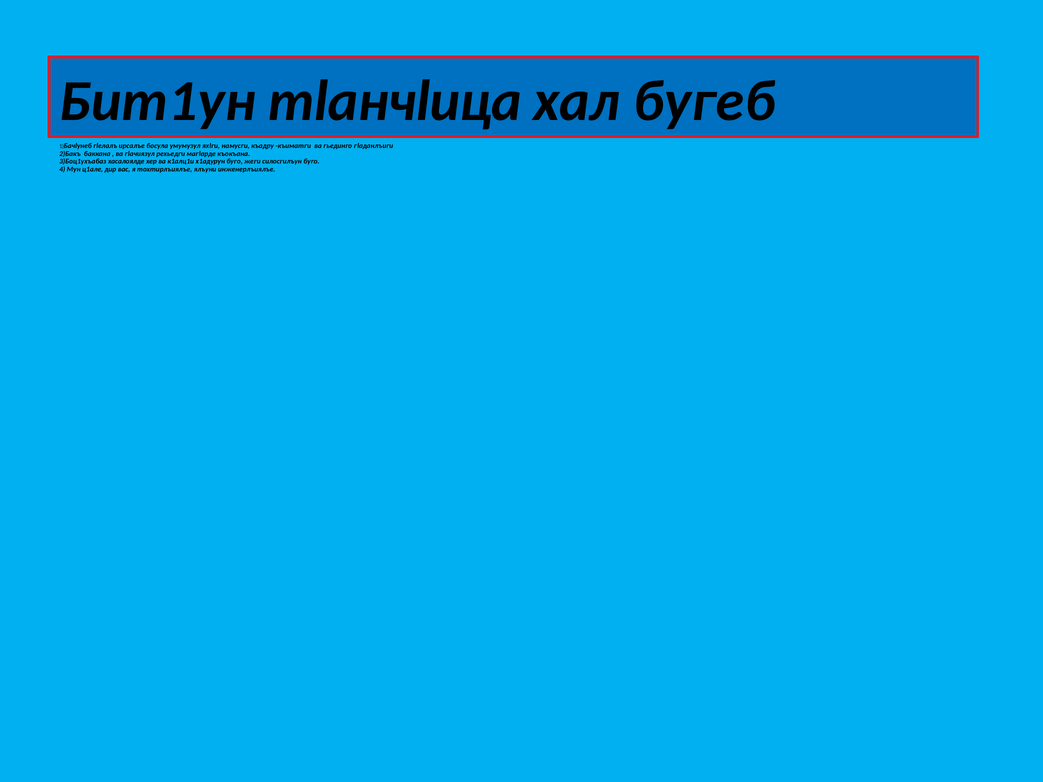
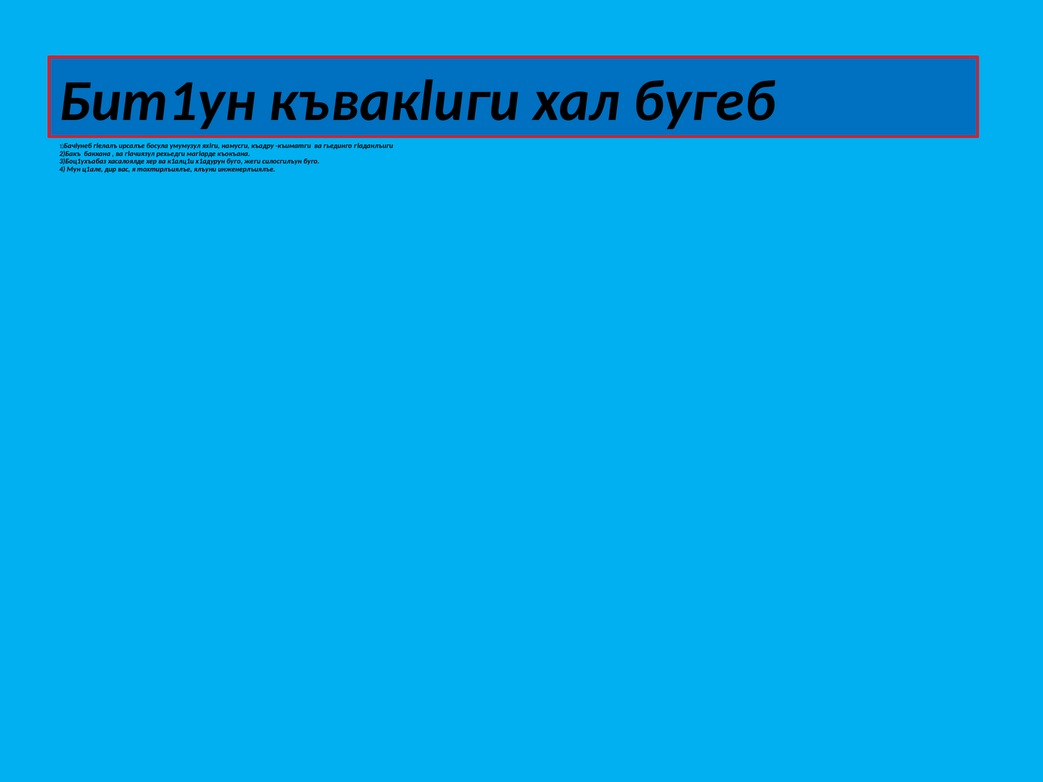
тlанчlица: тlанчlица -> къвакlиги
